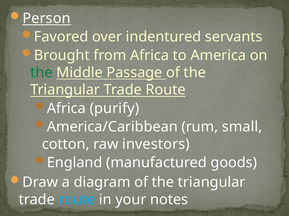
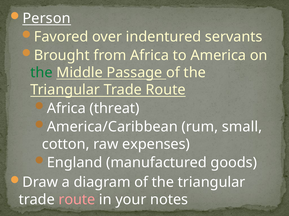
purify: purify -> threat
investors: investors -> expenses
route at (77, 200) colour: light blue -> pink
